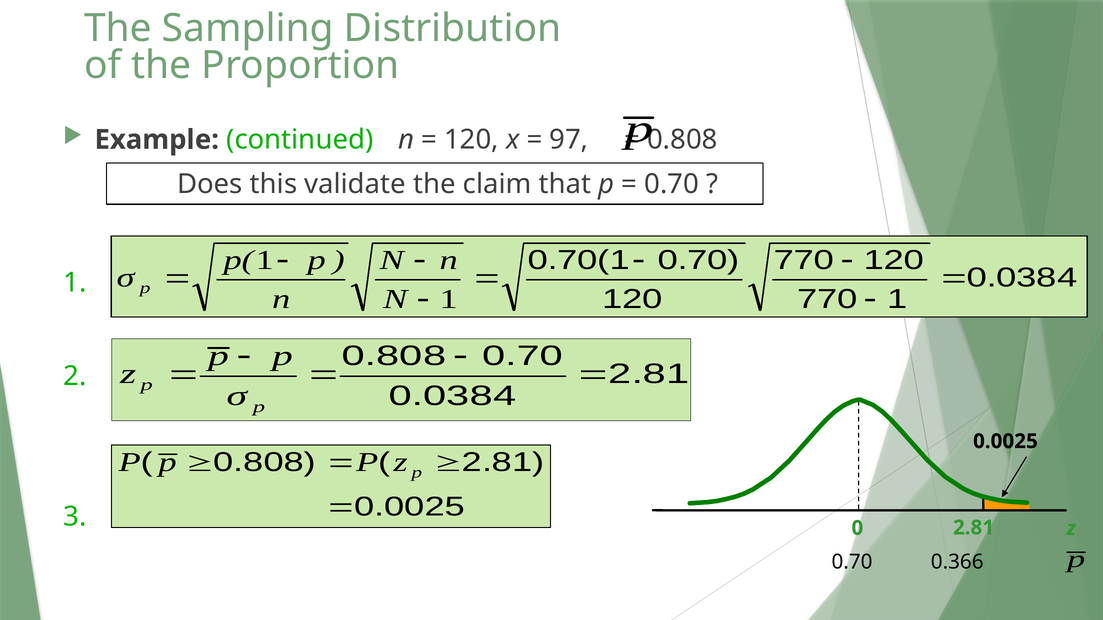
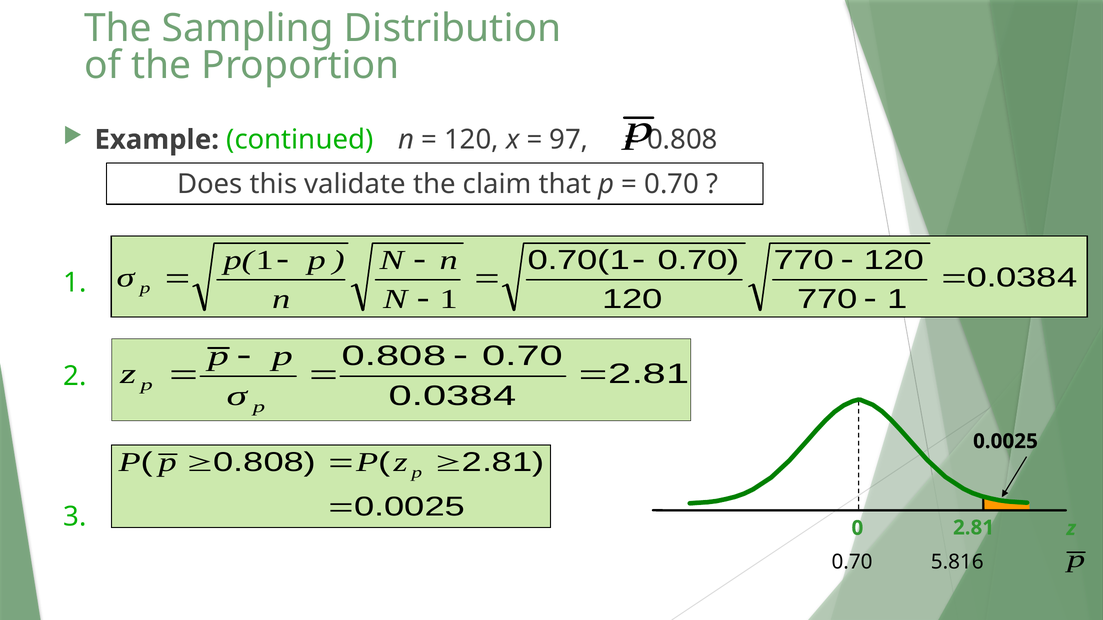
0.366: 0.366 -> 5.816
